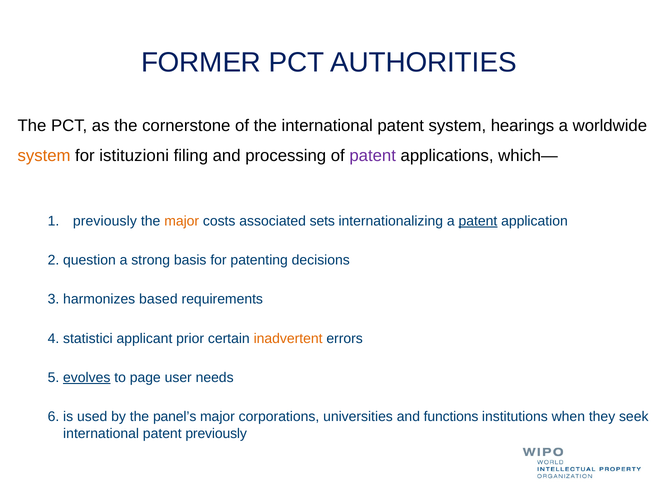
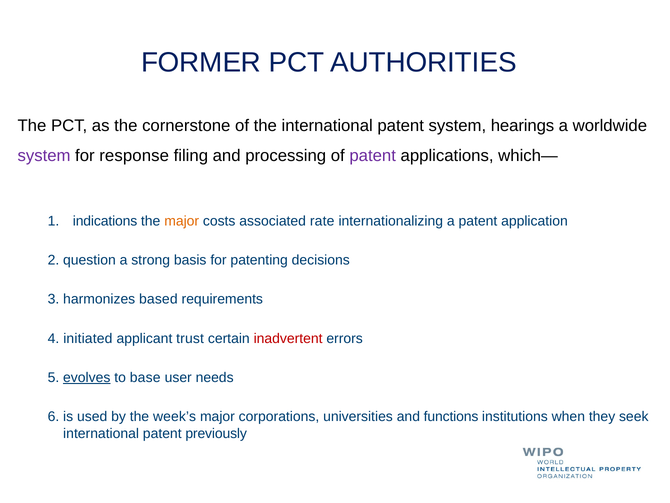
system at (44, 156) colour: orange -> purple
istituzioni: istituzioni -> response
previously at (105, 221): previously -> indications
sets: sets -> rate
patent at (478, 221) underline: present -> none
statistici: statistici -> initiated
prior: prior -> trust
inadvertent colour: orange -> red
page: page -> base
panel’s: panel’s -> week’s
